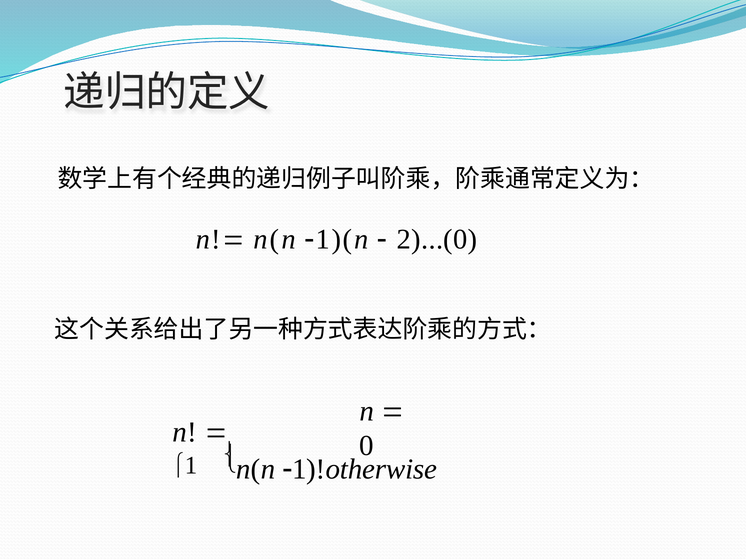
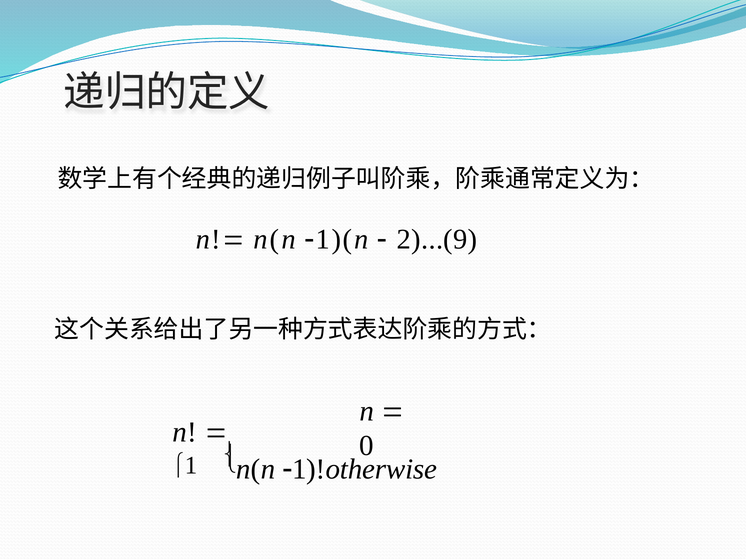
2)...(0: 2)...(0 -> 2)...(9
